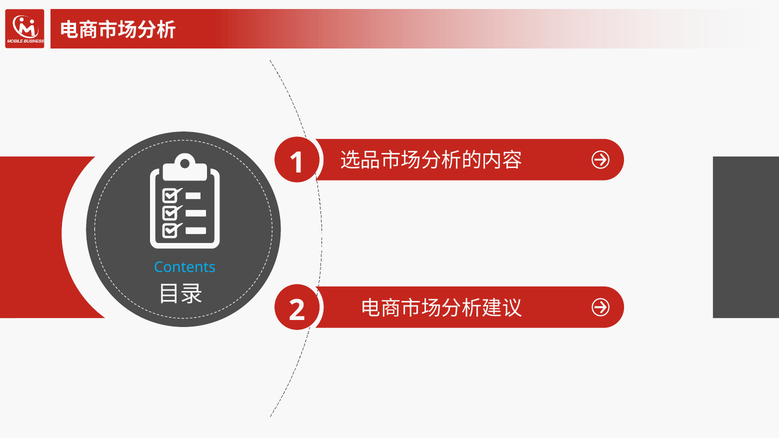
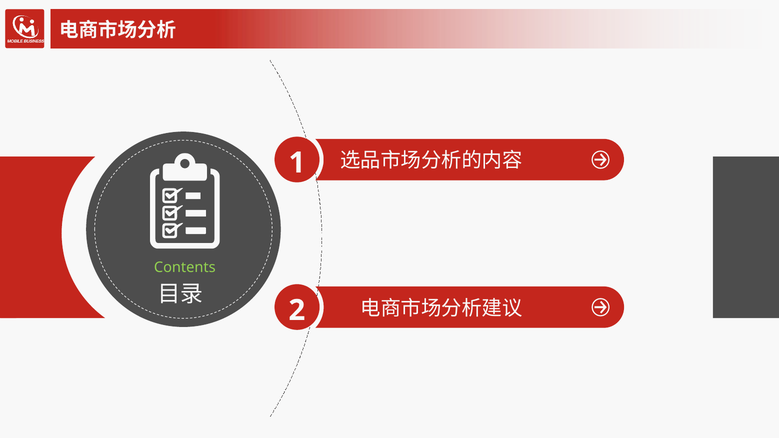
Contents colour: light blue -> light green
